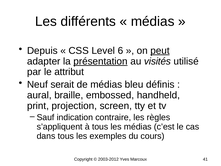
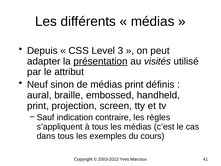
6: 6 -> 3
peut underline: present -> none
serait: serait -> sinon
médias bleu: bleu -> print
